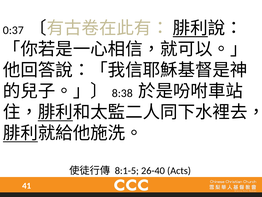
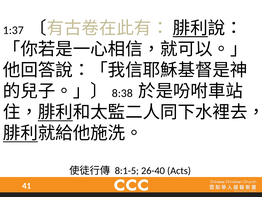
0:37: 0:37 -> 1:37
